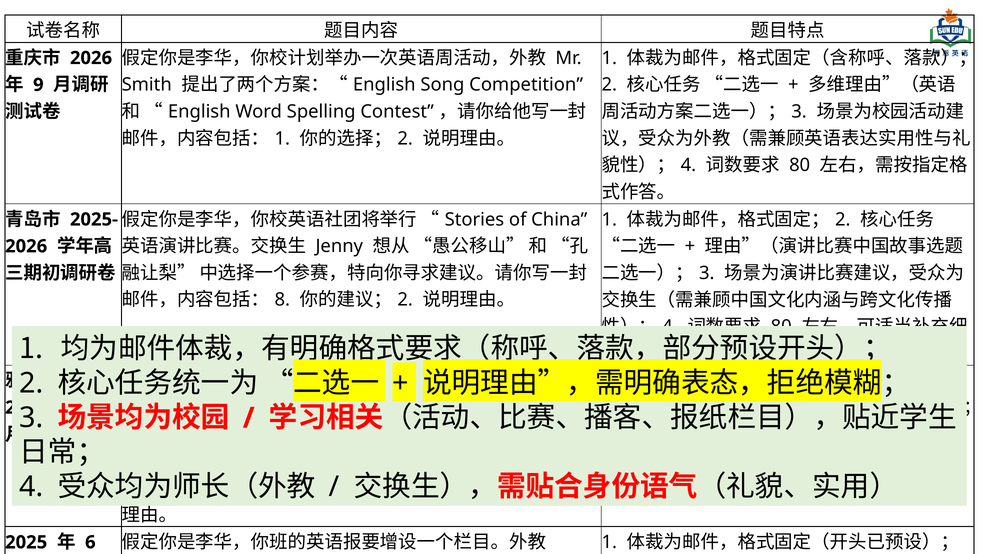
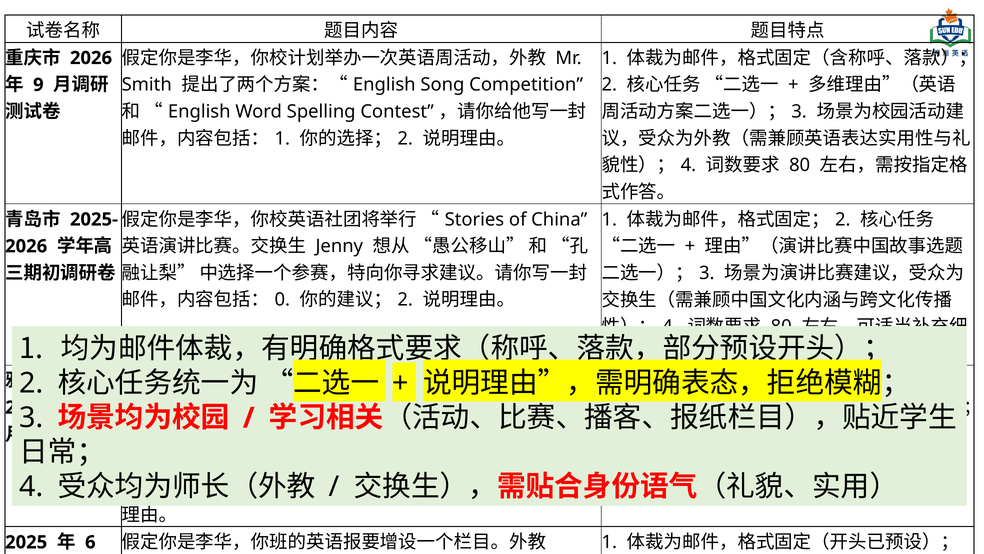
8: 8 -> 0
